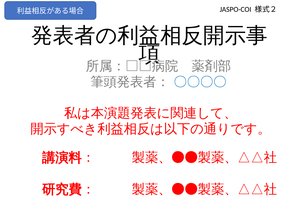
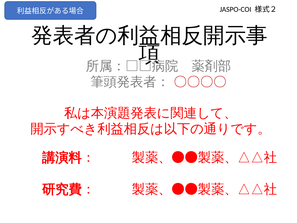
〇〇〇〇 colour: blue -> red
